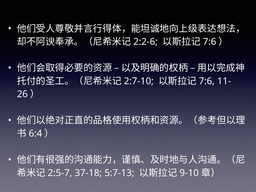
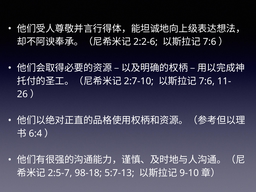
37-18: 37-18 -> 98-18
